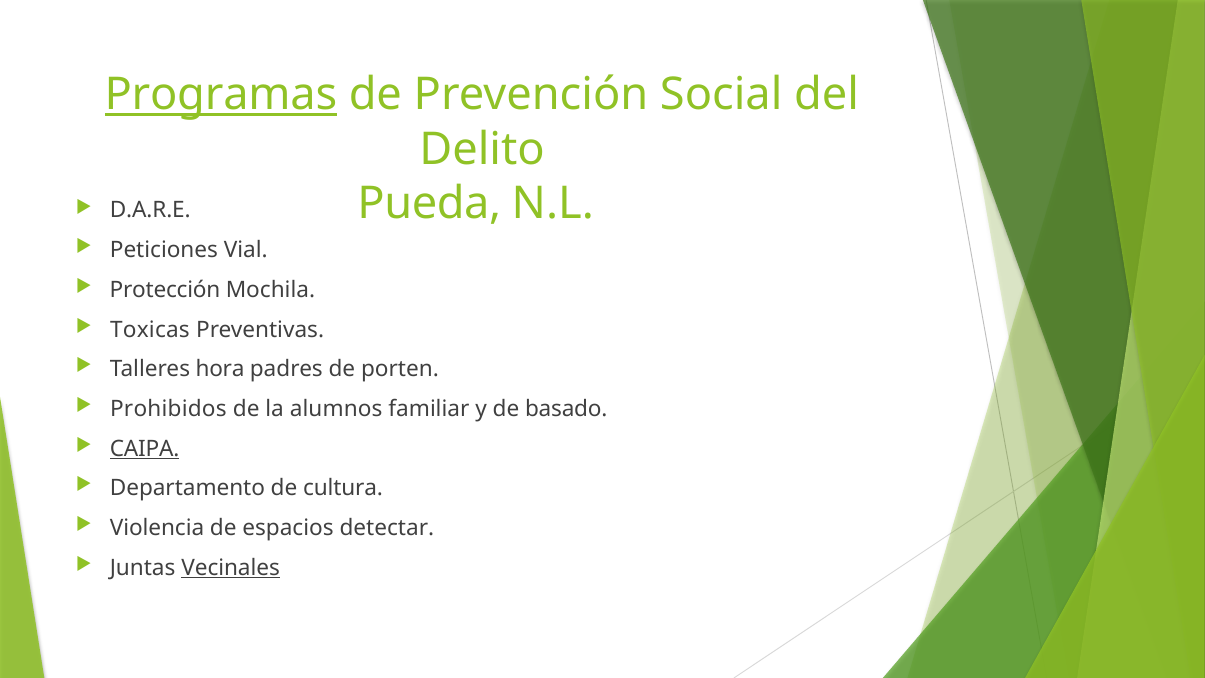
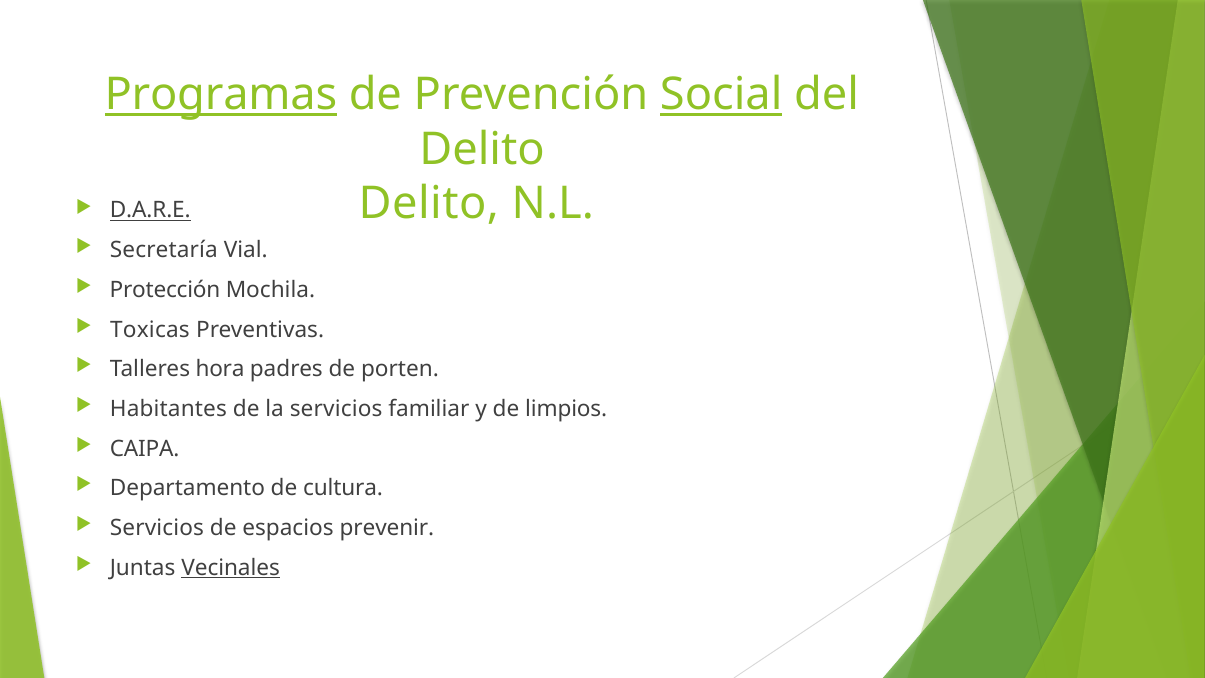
Social underline: none -> present
Pueda at (429, 203): Pueda -> Delito
D.A.R.E underline: none -> present
Peticiones: Peticiones -> Secretaría
Prohibidos: Prohibidos -> Habitantes
la alumnos: alumnos -> servicios
basado: basado -> limpios
CAIPA underline: present -> none
Violencia at (157, 528): Violencia -> Servicios
detectar: detectar -> prevenir
